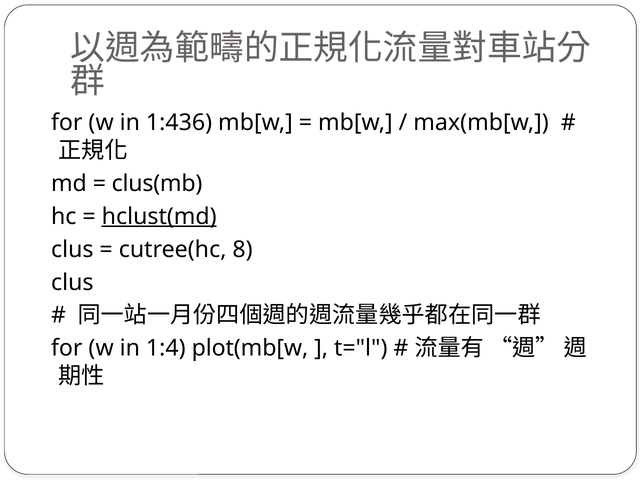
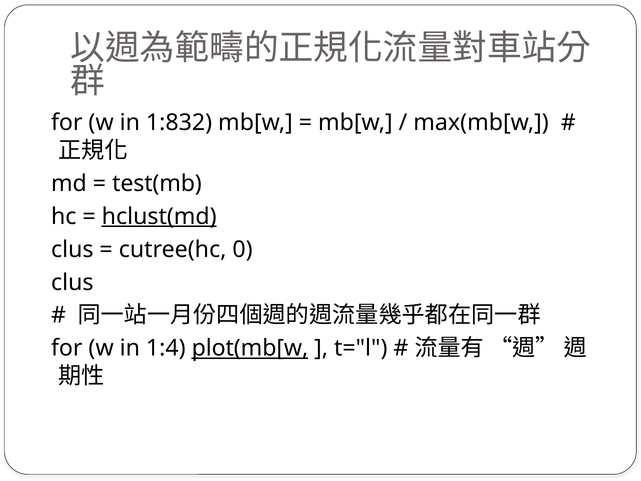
1:436: 1:436 -> 1:832
clus(mb: clus(mb -> test(mb
8: 8 -> 0
plot(mb[w underline: none -> present
